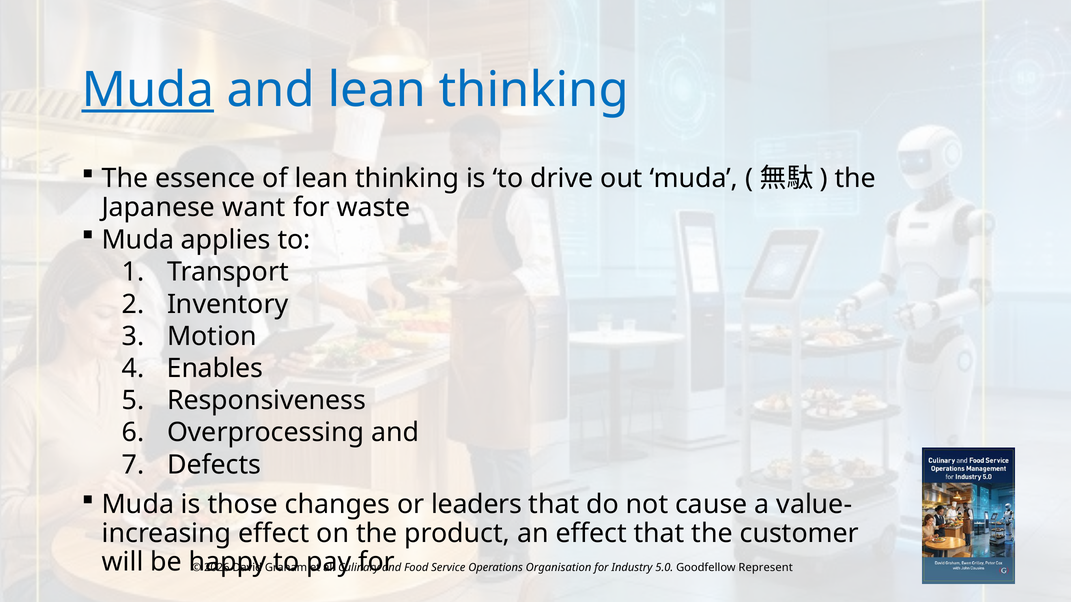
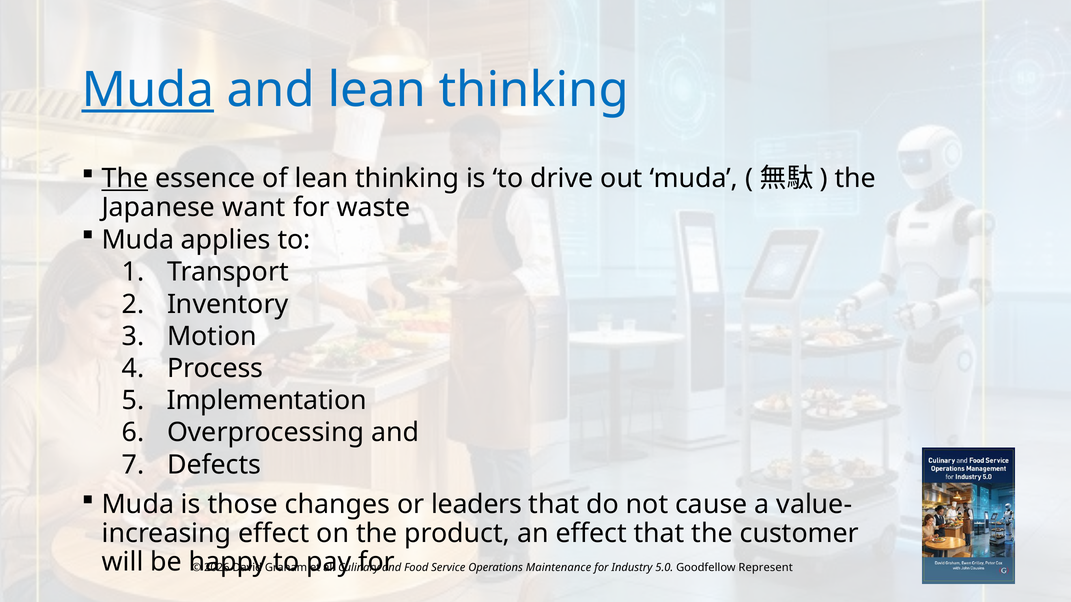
The at (125, 179) underline: none -> present
Enables: Enables -> Process
Responsiveness: Responsiveness -> Implementation
Organisation: Organisation -> Maintenance
